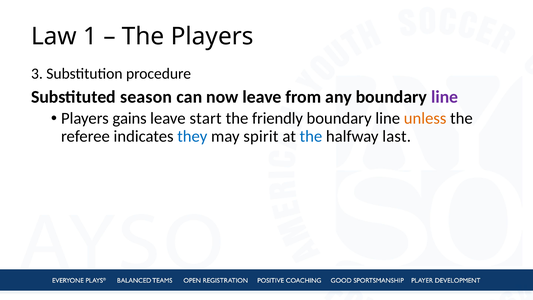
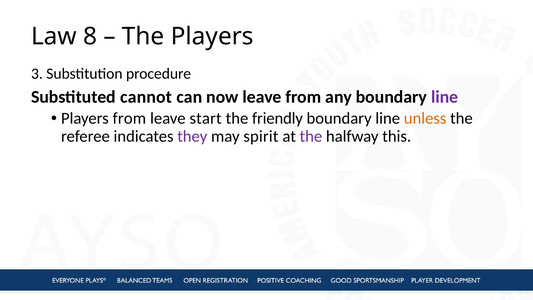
1: 1 -> 8
season: season -> cannot
Players gains: gains -> from
they colour: blue -> purple
the at (311, 136) colour: blue -> purple
last: last -> this
